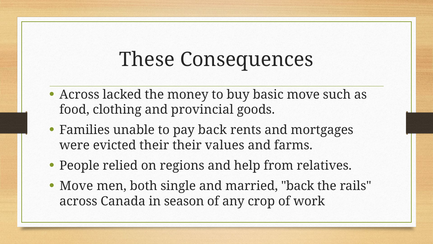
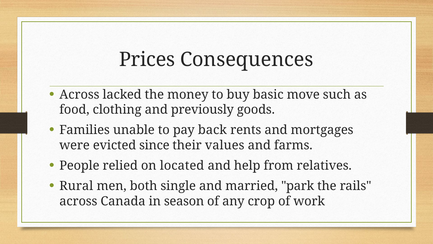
These: These -> Prices
provincial: provincial -> previously
evicted their: their -> since
regions: regions -> located
Move at (76, 186): Move -> Rural
married back: back -> park
